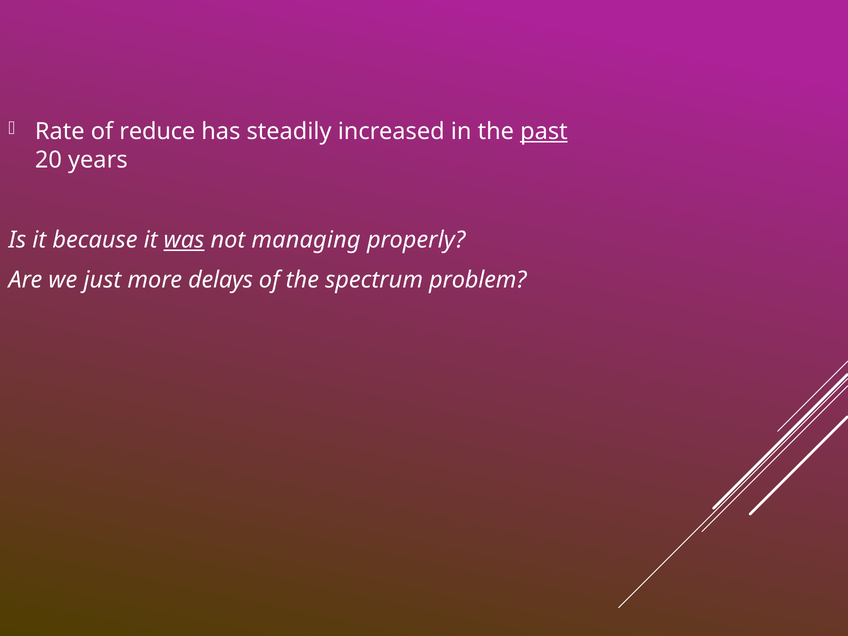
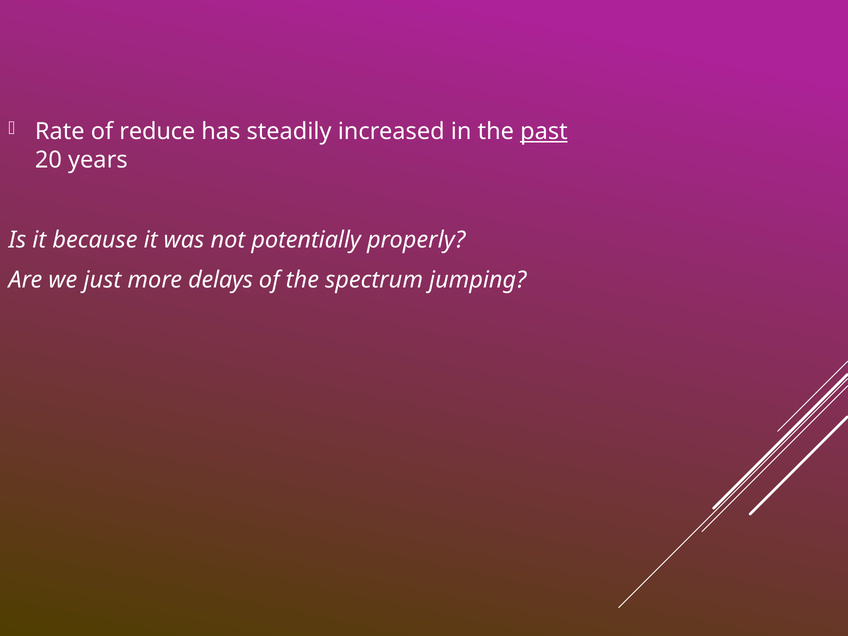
was underline: present -> none
managing: managing -> potentially
problem: problem -> jumping
